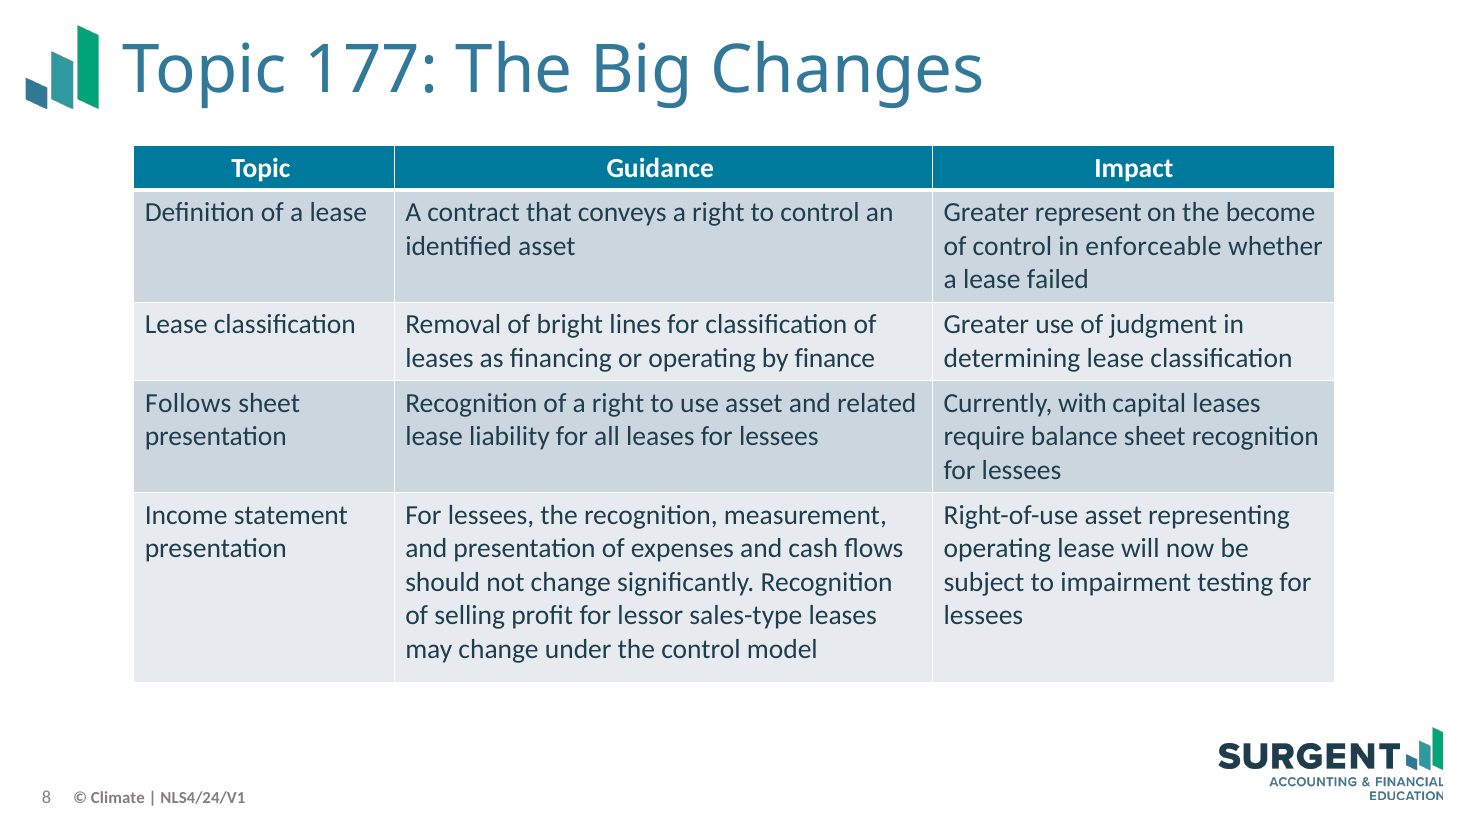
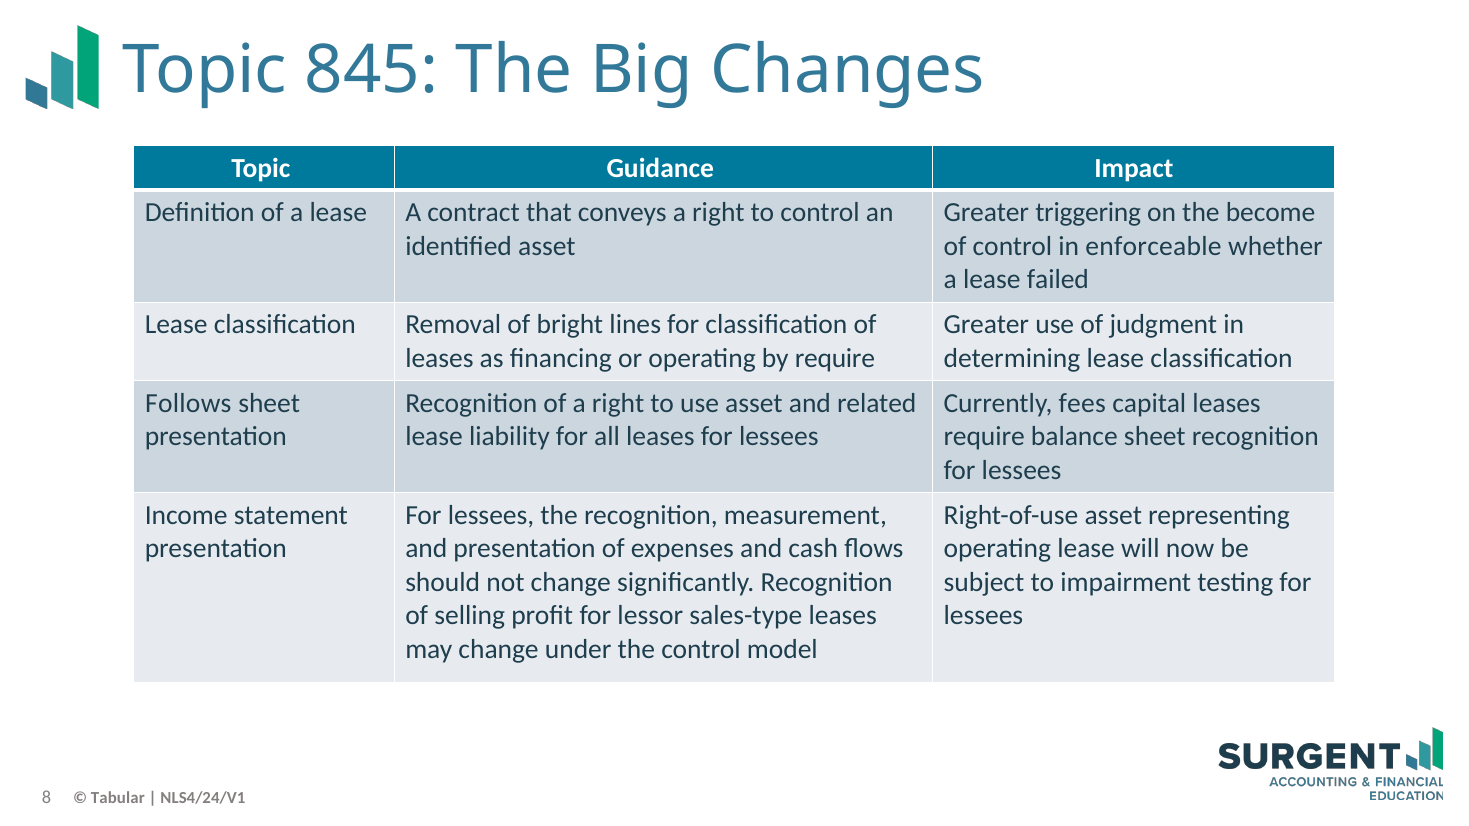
177: 177 -> 845
represent: represent -> triggering
by finance: finance -> require
with: with -> fees
Climate: Climate -> Tabular
